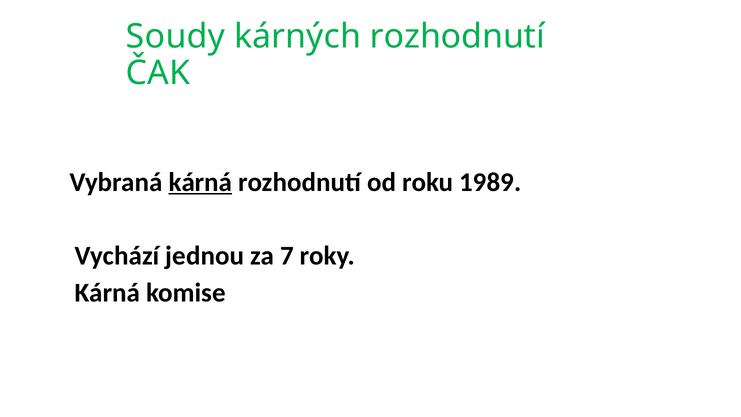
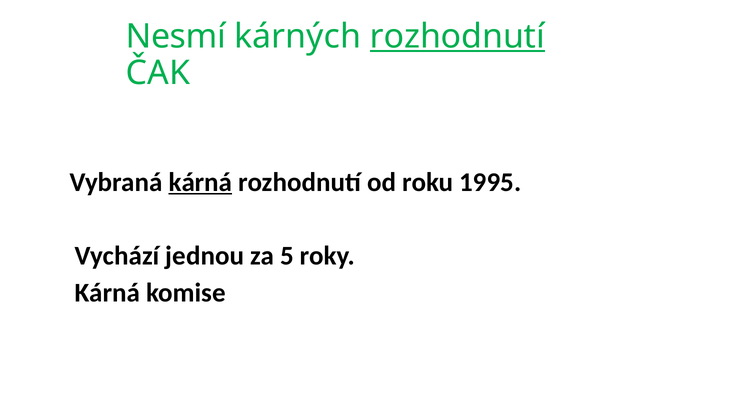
Soudy: Soudy -> Nesmí
rozhodnutí at (457, 37) underline: none -> present
1989: 1989 -> 1995
7: 7 -> 5
